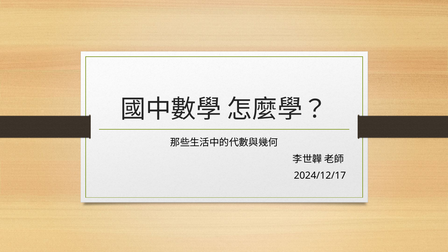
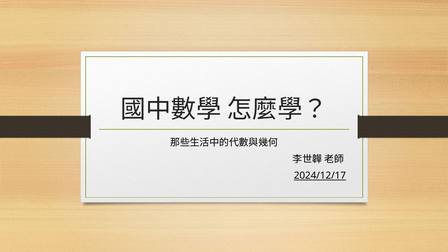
2024/12/17 underline: none -> present
